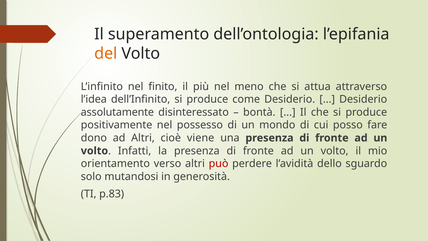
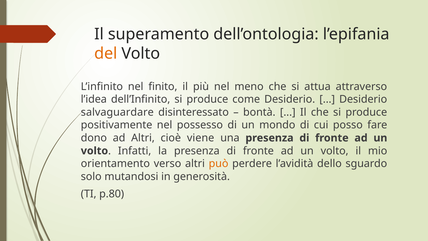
assolutamente: assolutamente -> salvaguardare
può colour: red -> orange
p.83: p.83 -> p.80
